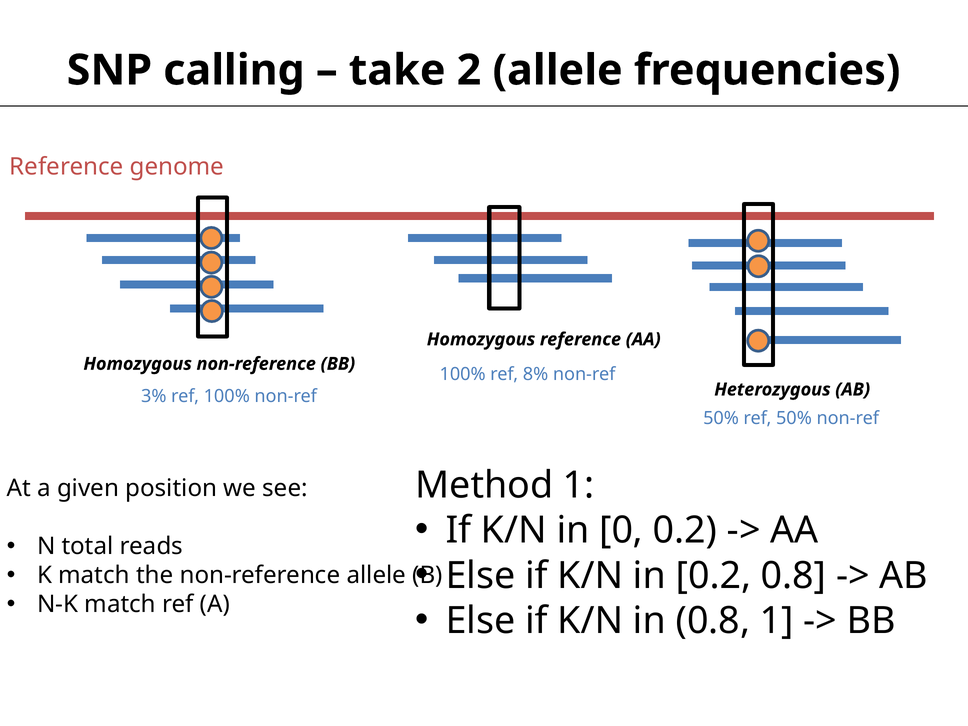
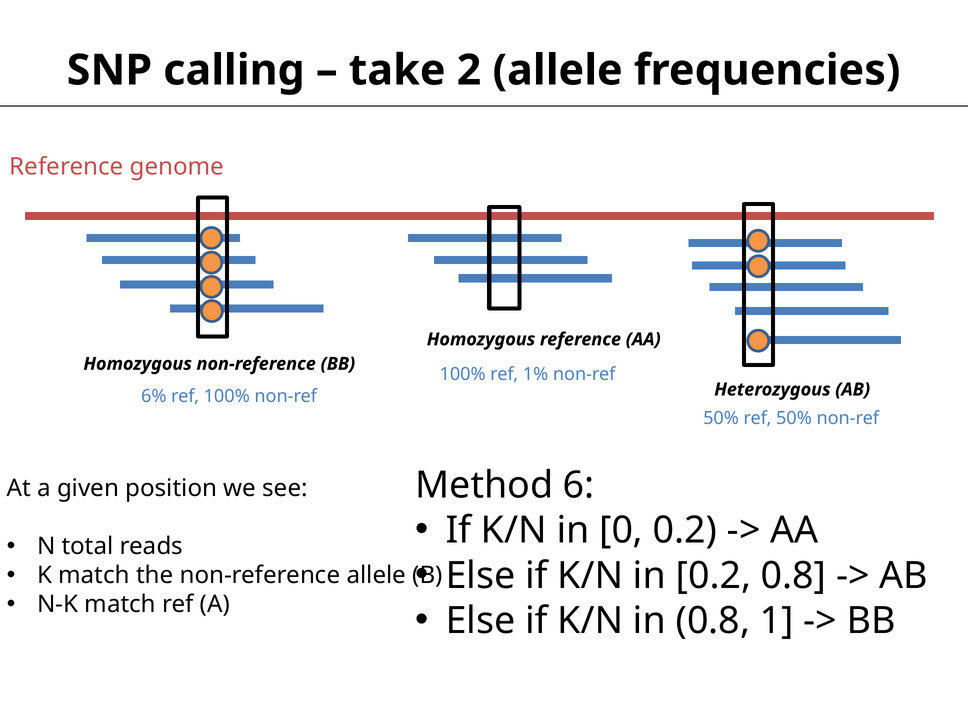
8%: 8% -> 1%
3%: 3% -> 6%
Method 1: 1 -> 6
